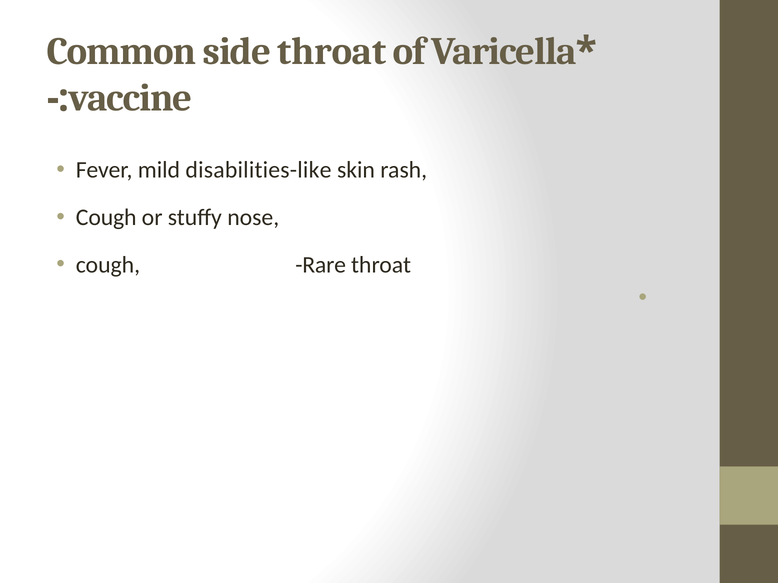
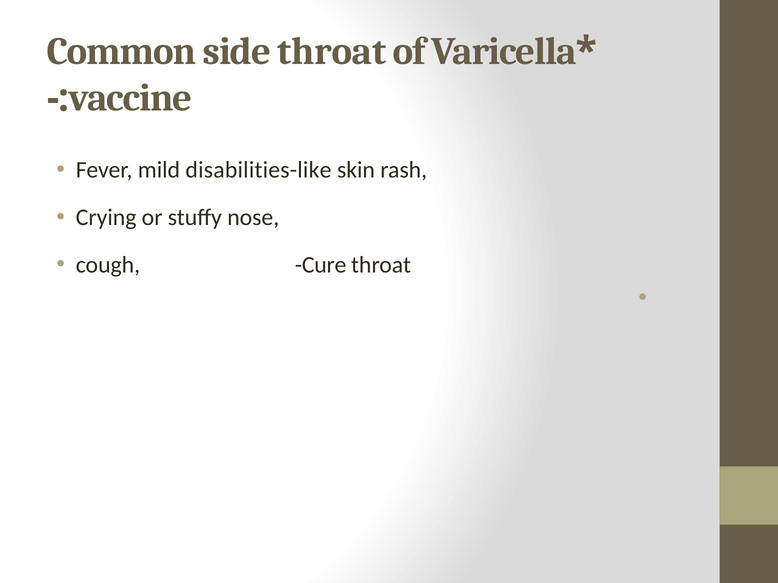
Cough at (106, 218): Cough -> Crying
Rare: Rare -> Cure
